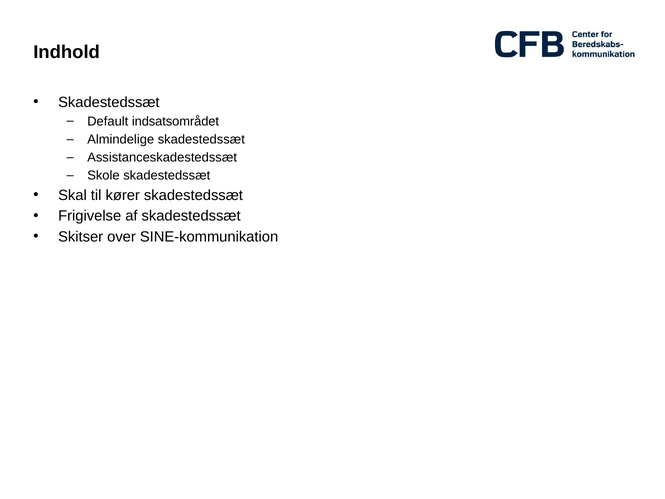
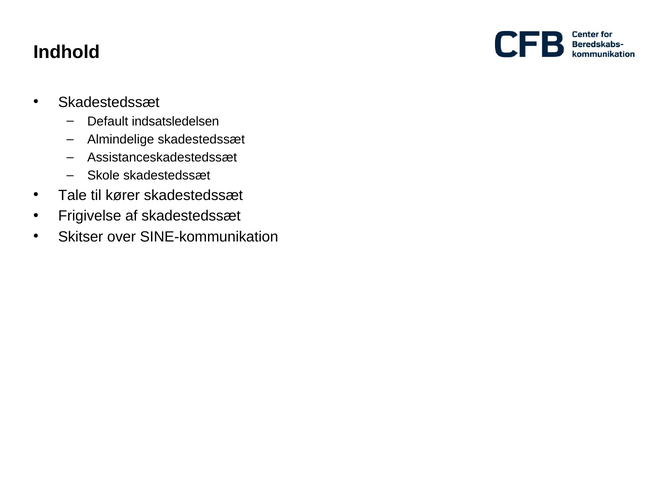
indsatsområdet: indsatsområdet -> indsatsledelsen
Skal: Skal -> Tale
